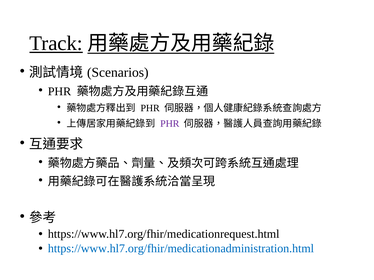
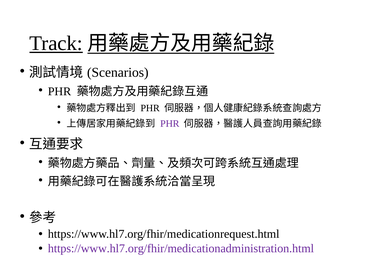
https://www.hl7.org/fhir/medicationadministration.html colour: blue -> purple
